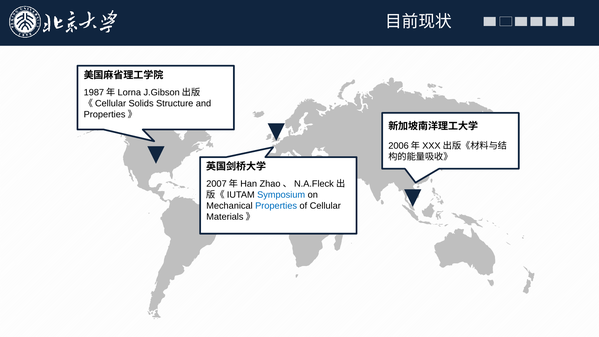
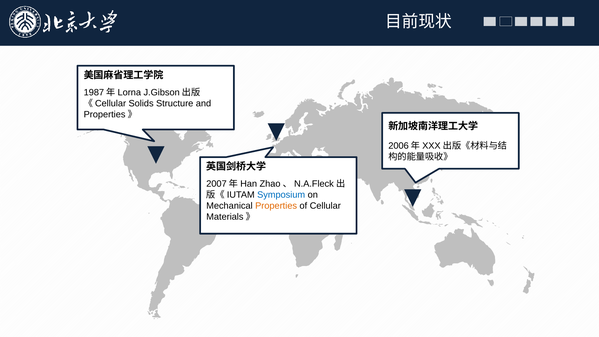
Properties colour: blue -> orange
